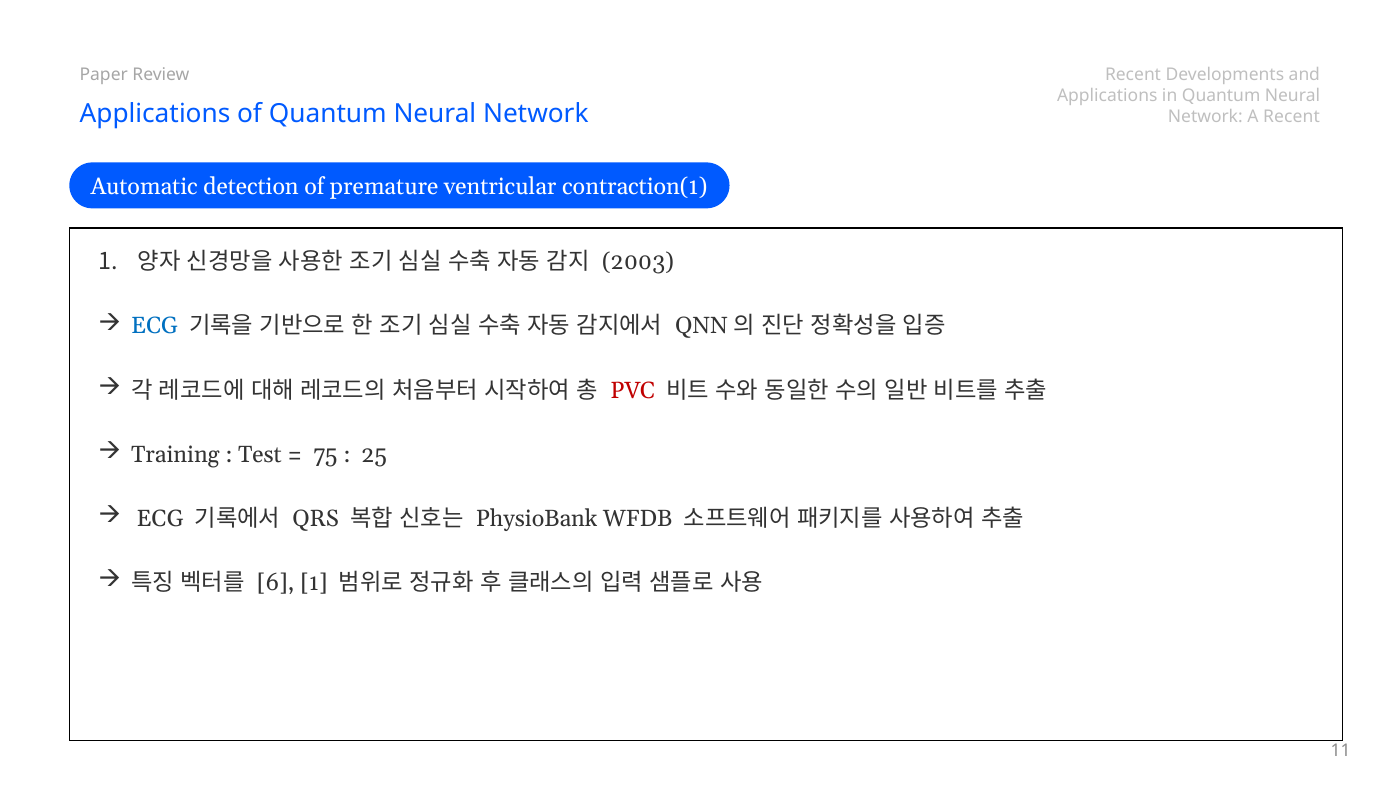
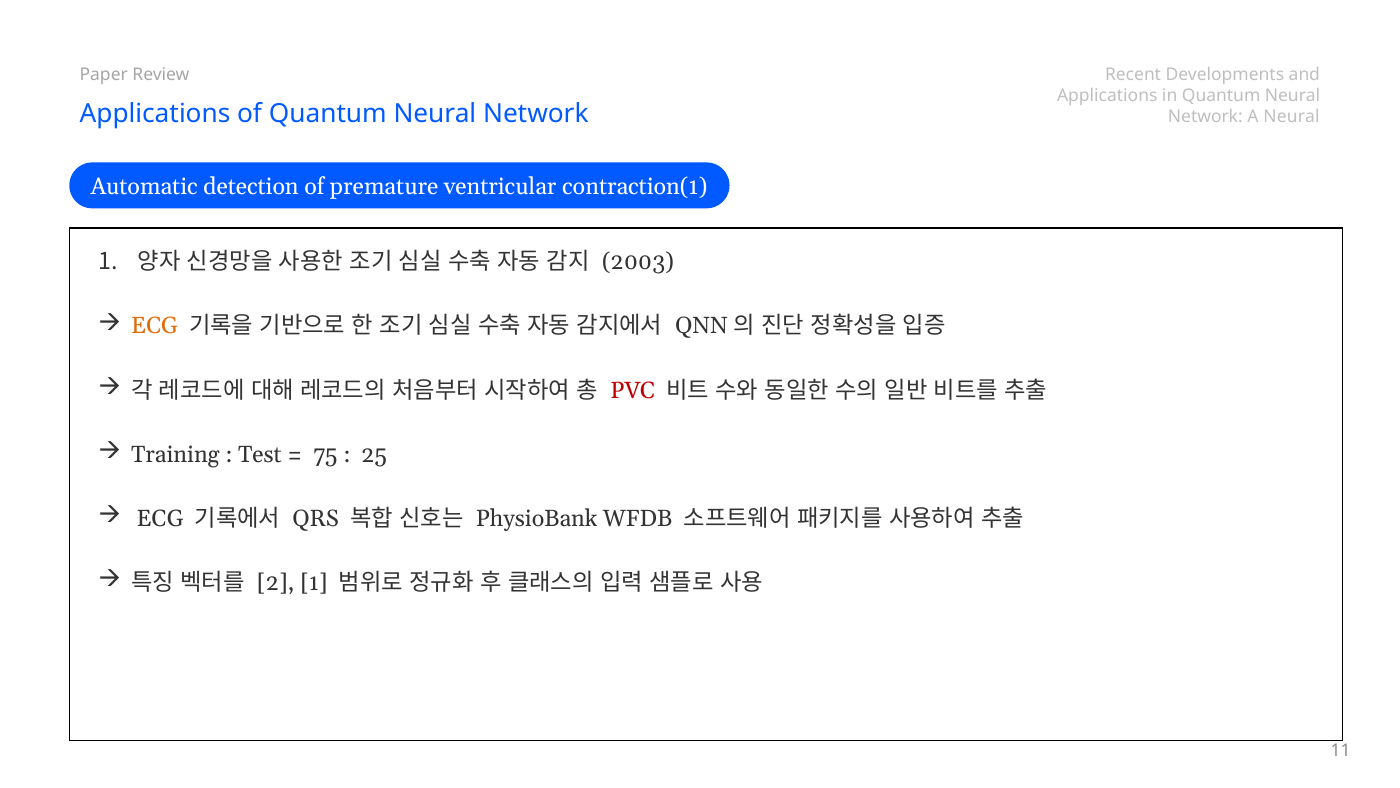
A Recent: Recent -> Neural
ECG at (155, 326) colour: blue -> orange
6: 6 -> 2
